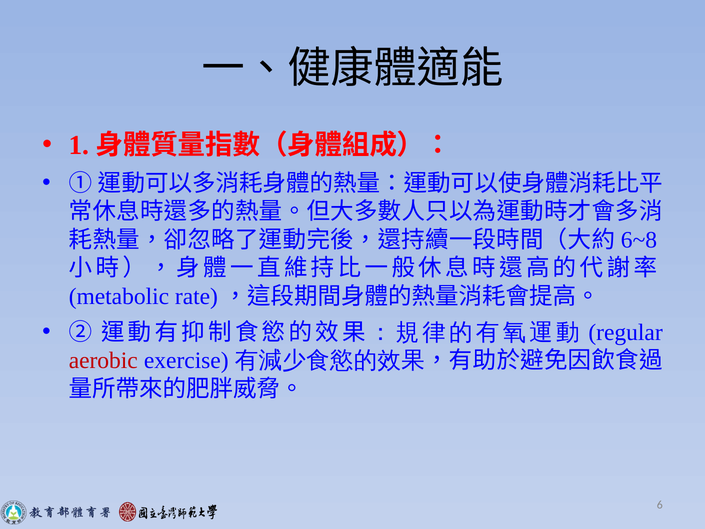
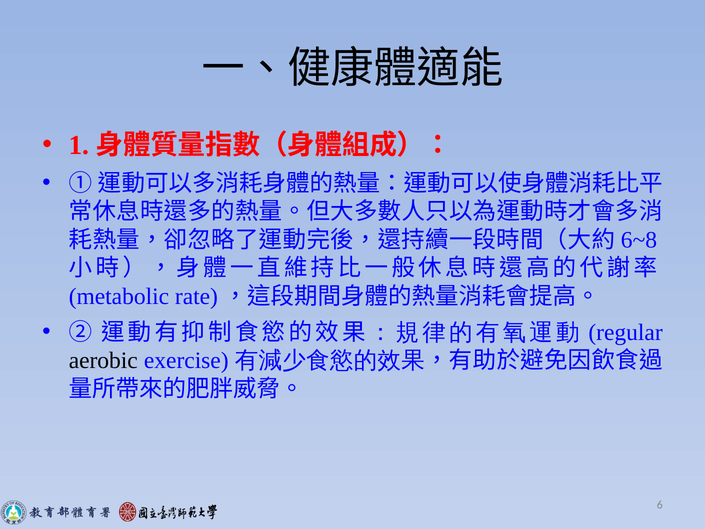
aerobic colour: red -> black
